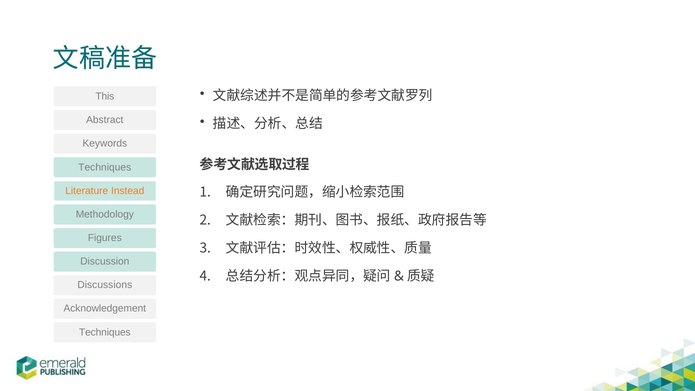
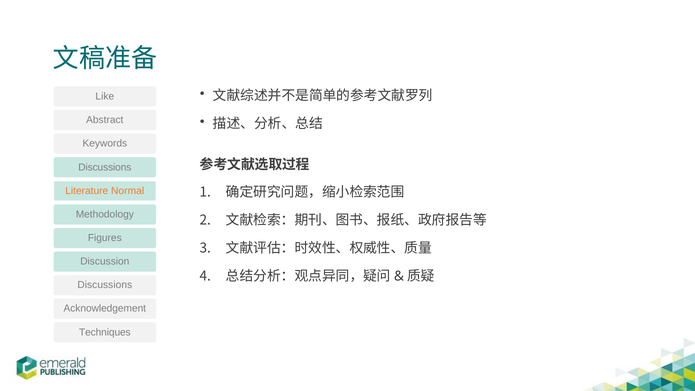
This: This -> Like
Techniques at (105, 167): Techniques -> Discussions
Instead: Instead -> Normal
